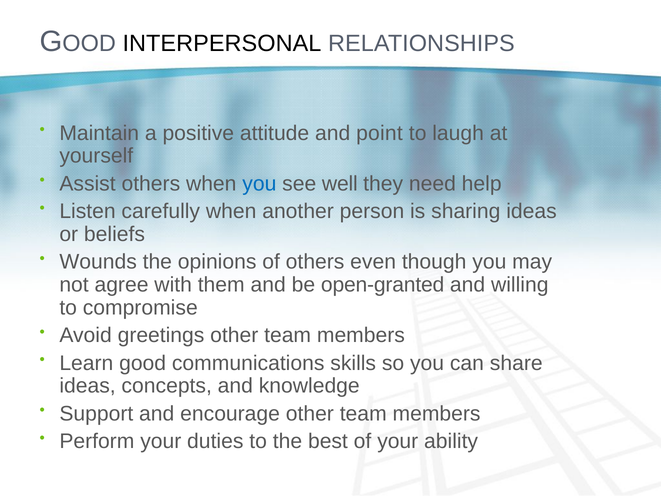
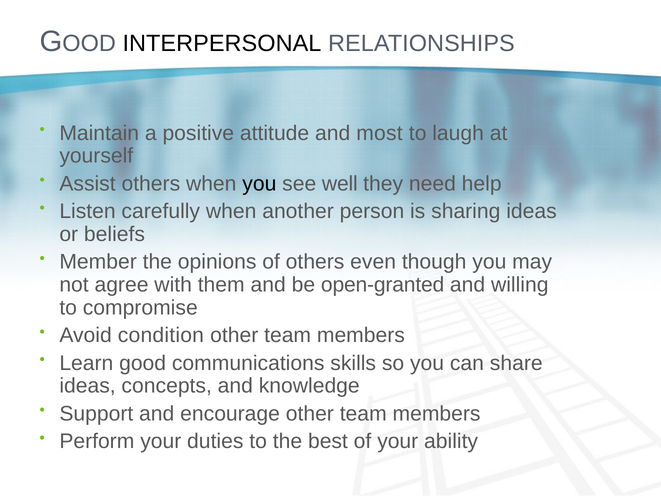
point: point -> most
you at (259, 184) colour: blue -> black
Wounds: Wounds -> Member
greetings: greetings -> condition
